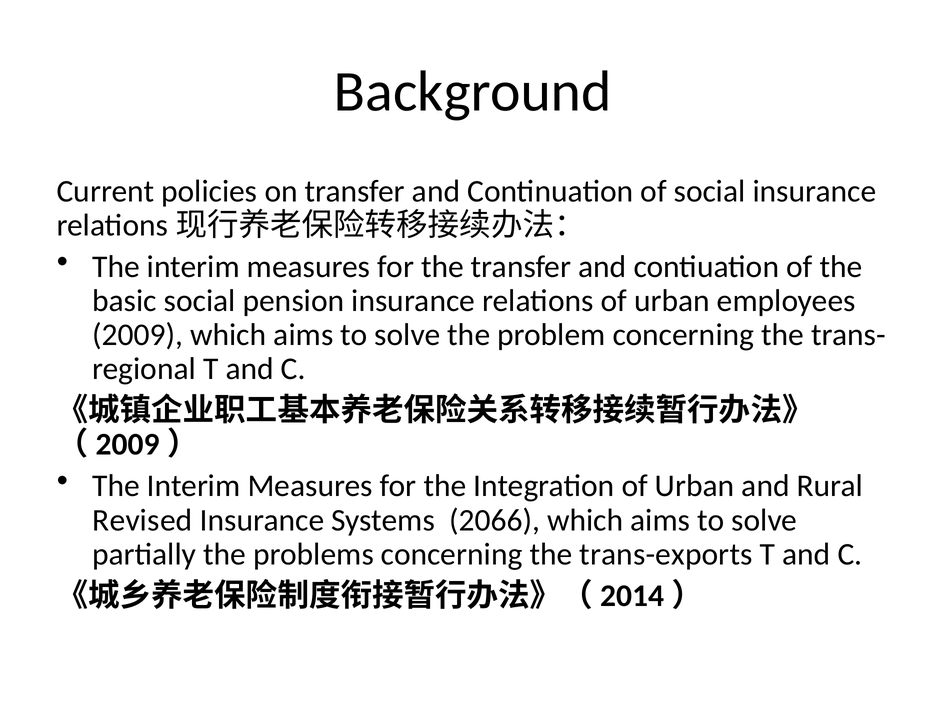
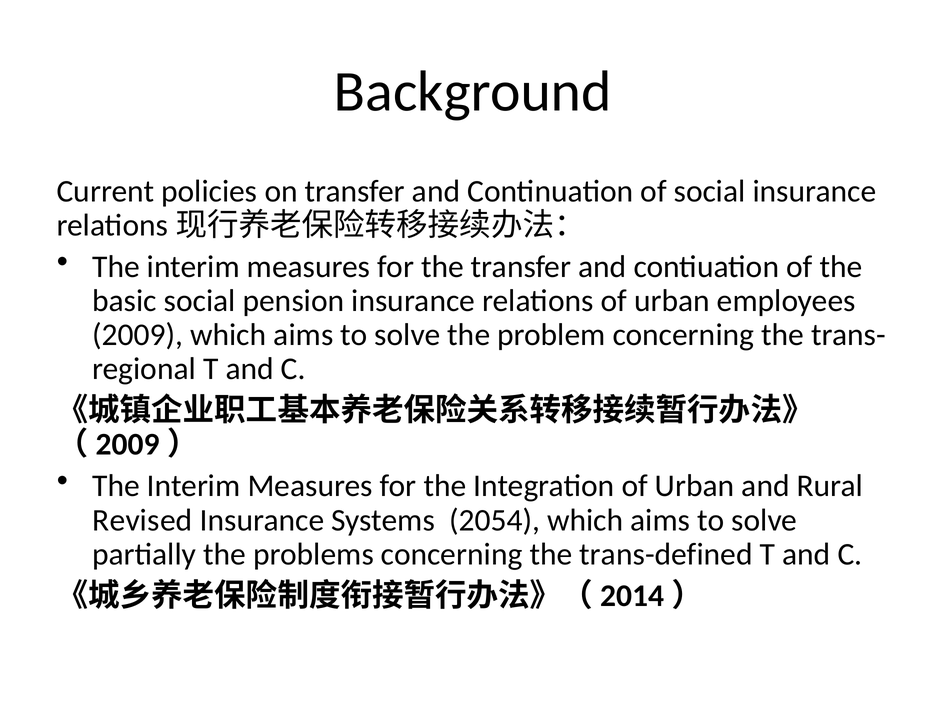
2066: 2066 -> 2054
trans-exports: trans-exports -> trans-defined
